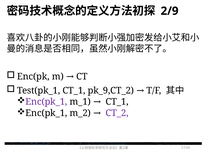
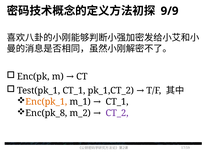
2/9: 2/9 -> 9/9
pk_9,CT_2: pk_9,CT_2 -> pk_1,CT_2
Enc(pk_1 at (46, 101) colour: purple -> orange
Enc(pk_1 at (46, 113): Enc(pk_1 -> Enc(pk_8
